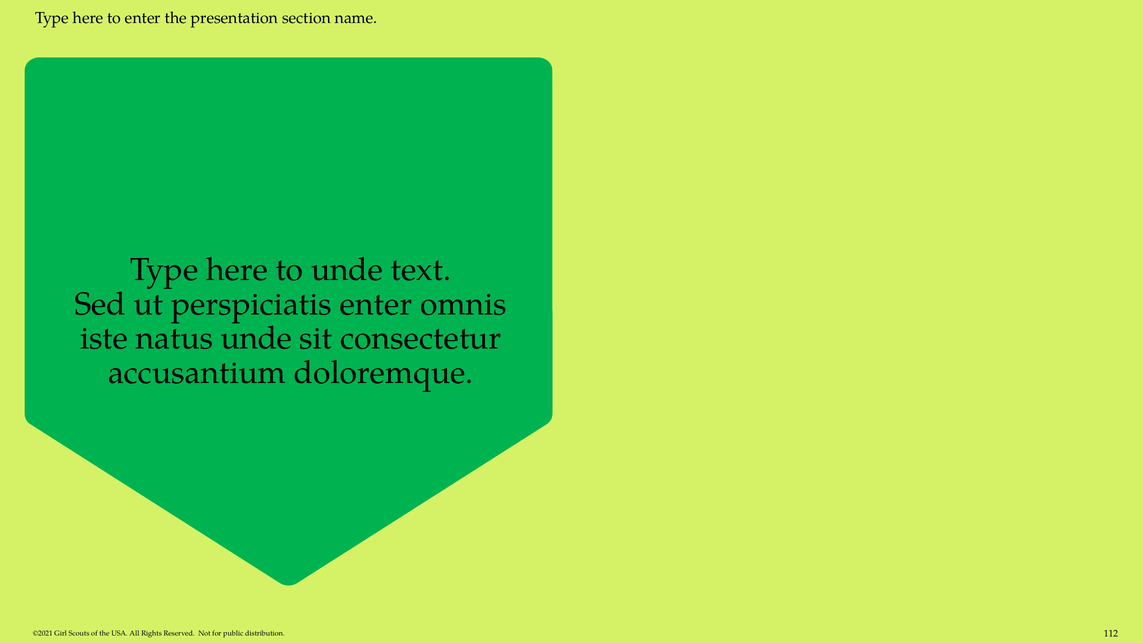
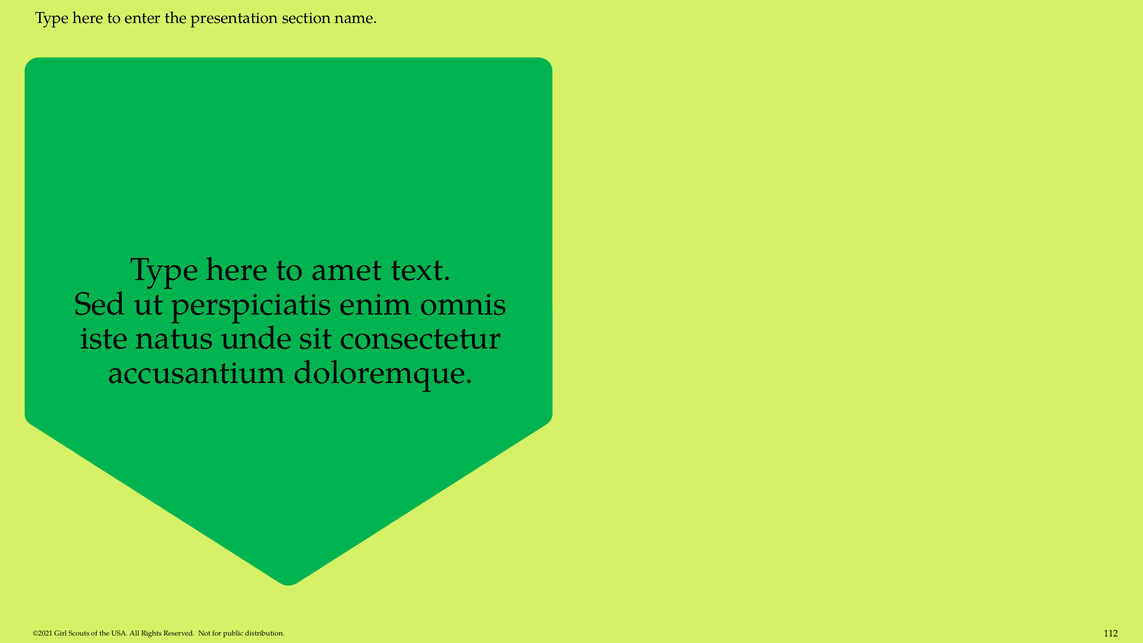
to unde: unde -> amet
perspiciatis enter: enter -> enim
